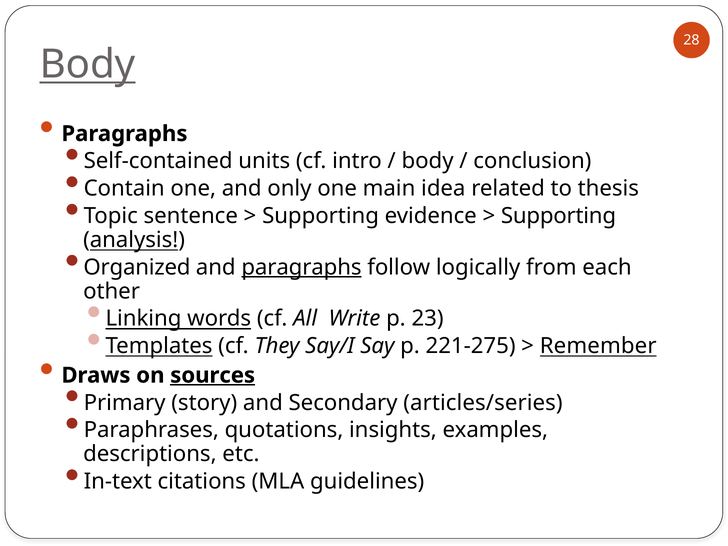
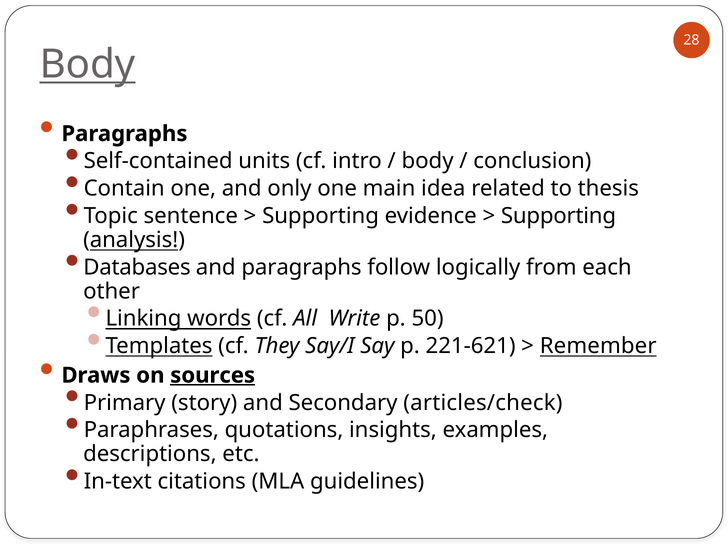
Organized: Organized -> Databases
paragraphs at (301, 267) underline: present -> none
23: 23 -> 50
221-275: 221-275 -> 221-621
articles/series: articles/series -> articles/check
